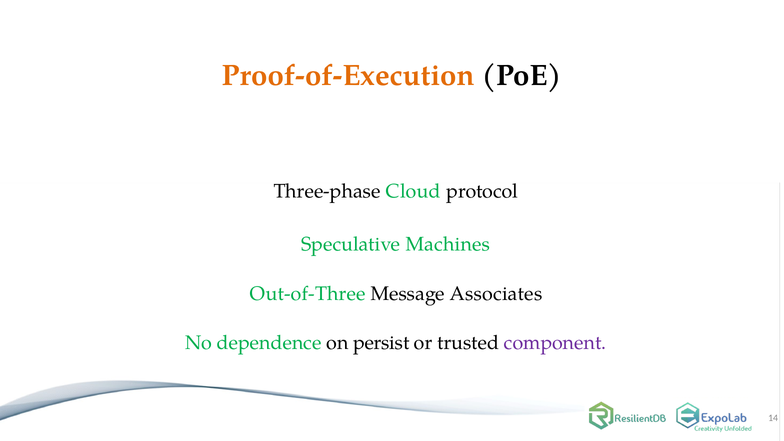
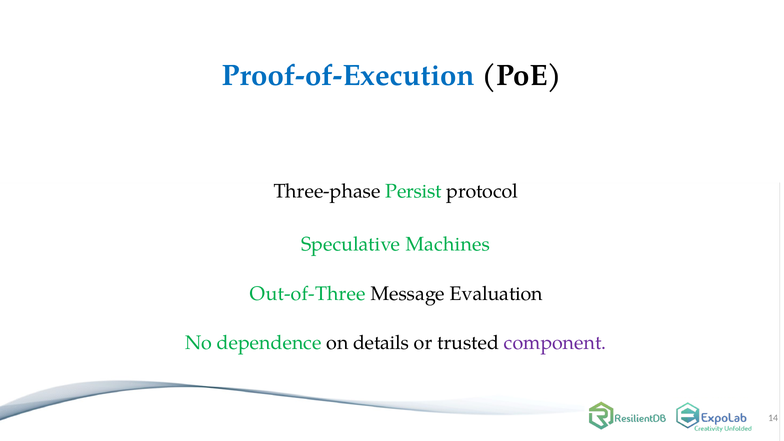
Proof-of-Execution colour: orange -> blue
Cloud: Cloud -> Persist
Associates: Associates -> Evaluation
persist: persist -> details
